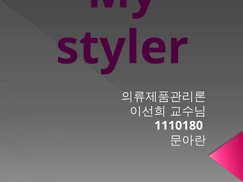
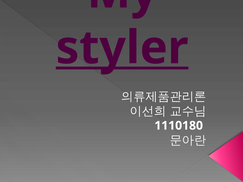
styler underline: none -> present
